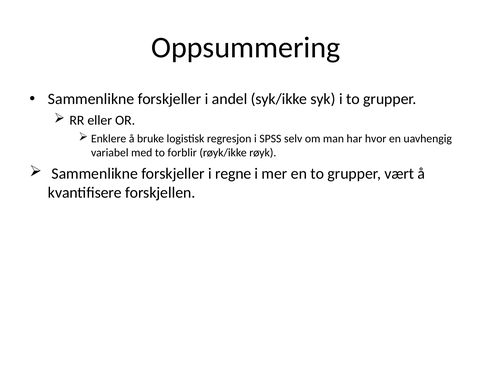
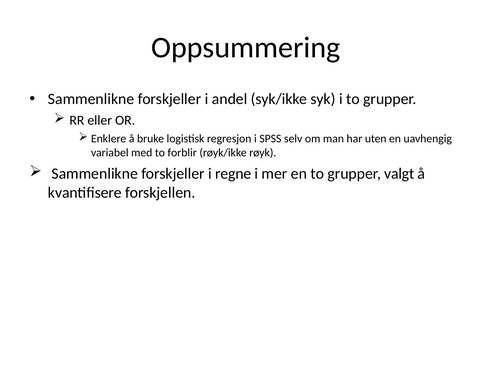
hvor: hvor -> uten
vært: vært -> valgt
